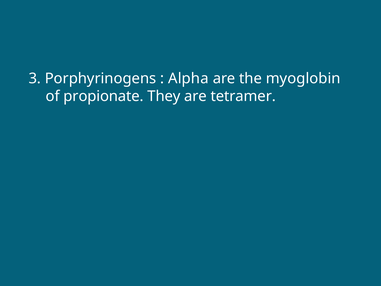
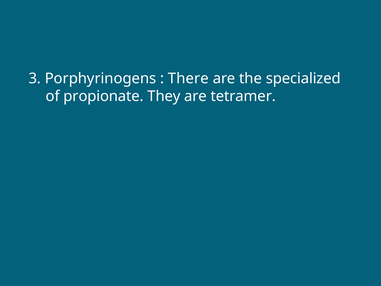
Alpha: Alpha -> There
myoglobin: myoglobin -> specialized
